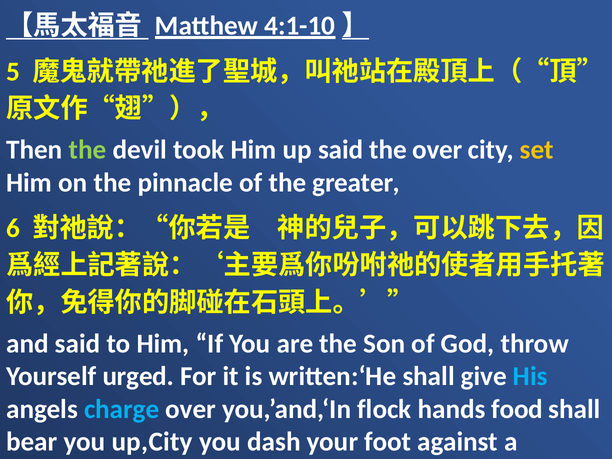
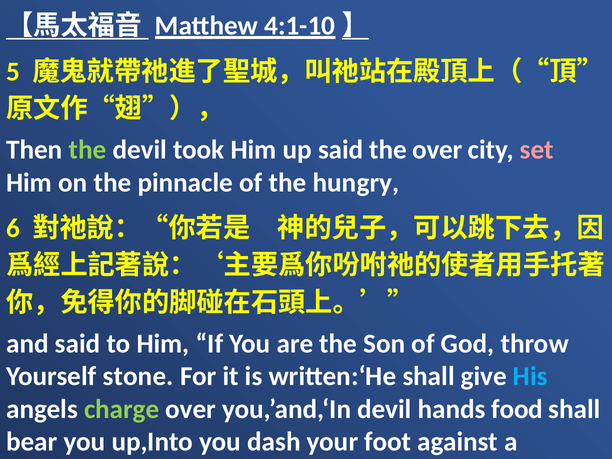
set colour: yellow -> pink
greater: greater -> hungry
Yourself urged: urged -> stone
charge colour: light blue -> light green
you,’and,‘In flock: flock -> devil
up,City: up,City -> up,Into
